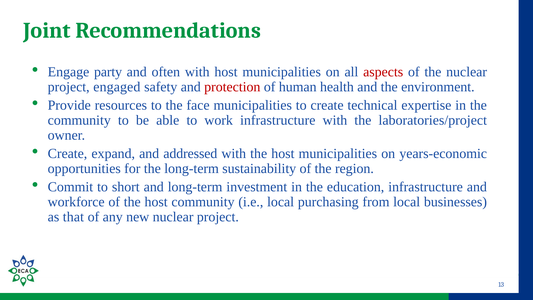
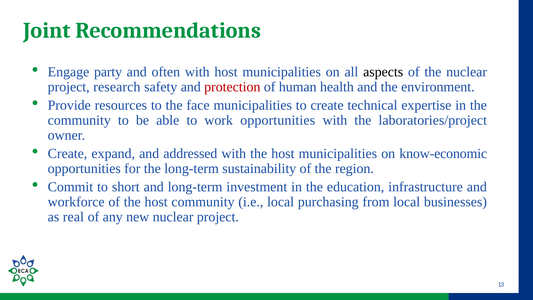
aspects colour: red -> black
engaged: engaged -> research
work infrastructure: infrastructure -> opportunities
years-economic: years-economic -> know-economic
that: that -> real
